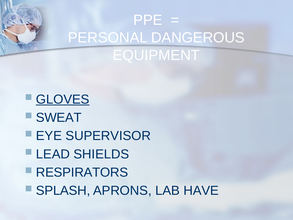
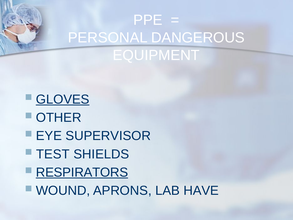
SWEAT: SWEAT -> OTHER
LEAD: LEAD -> TEST
RESPIRATORS underline: none -> present
SPLASH: SPLASH -> WOUND
